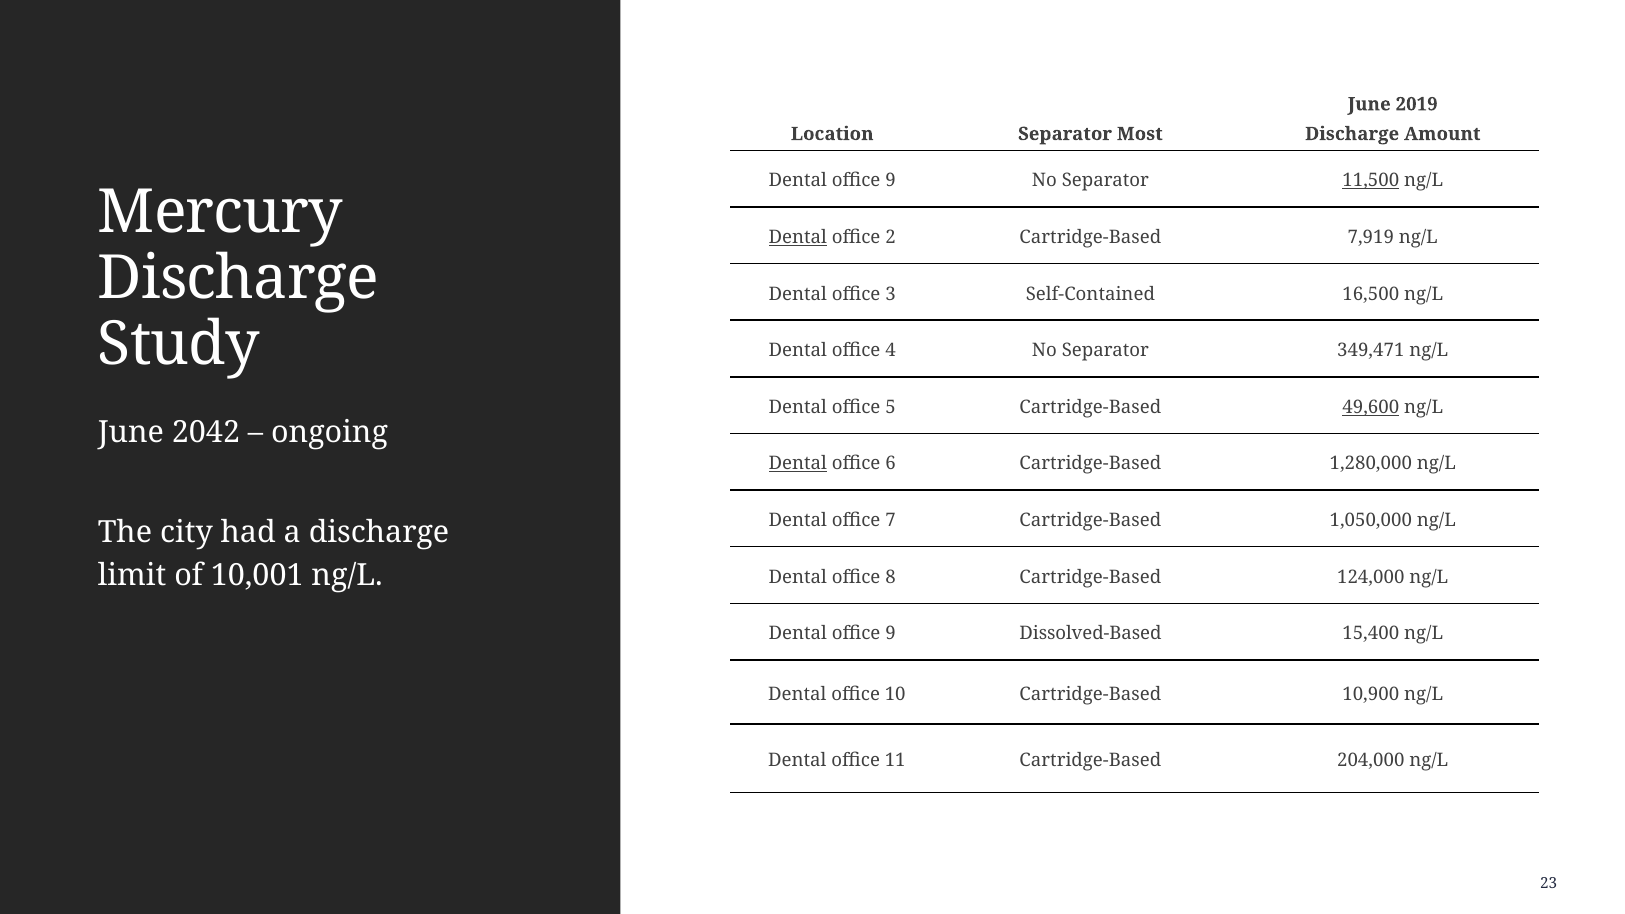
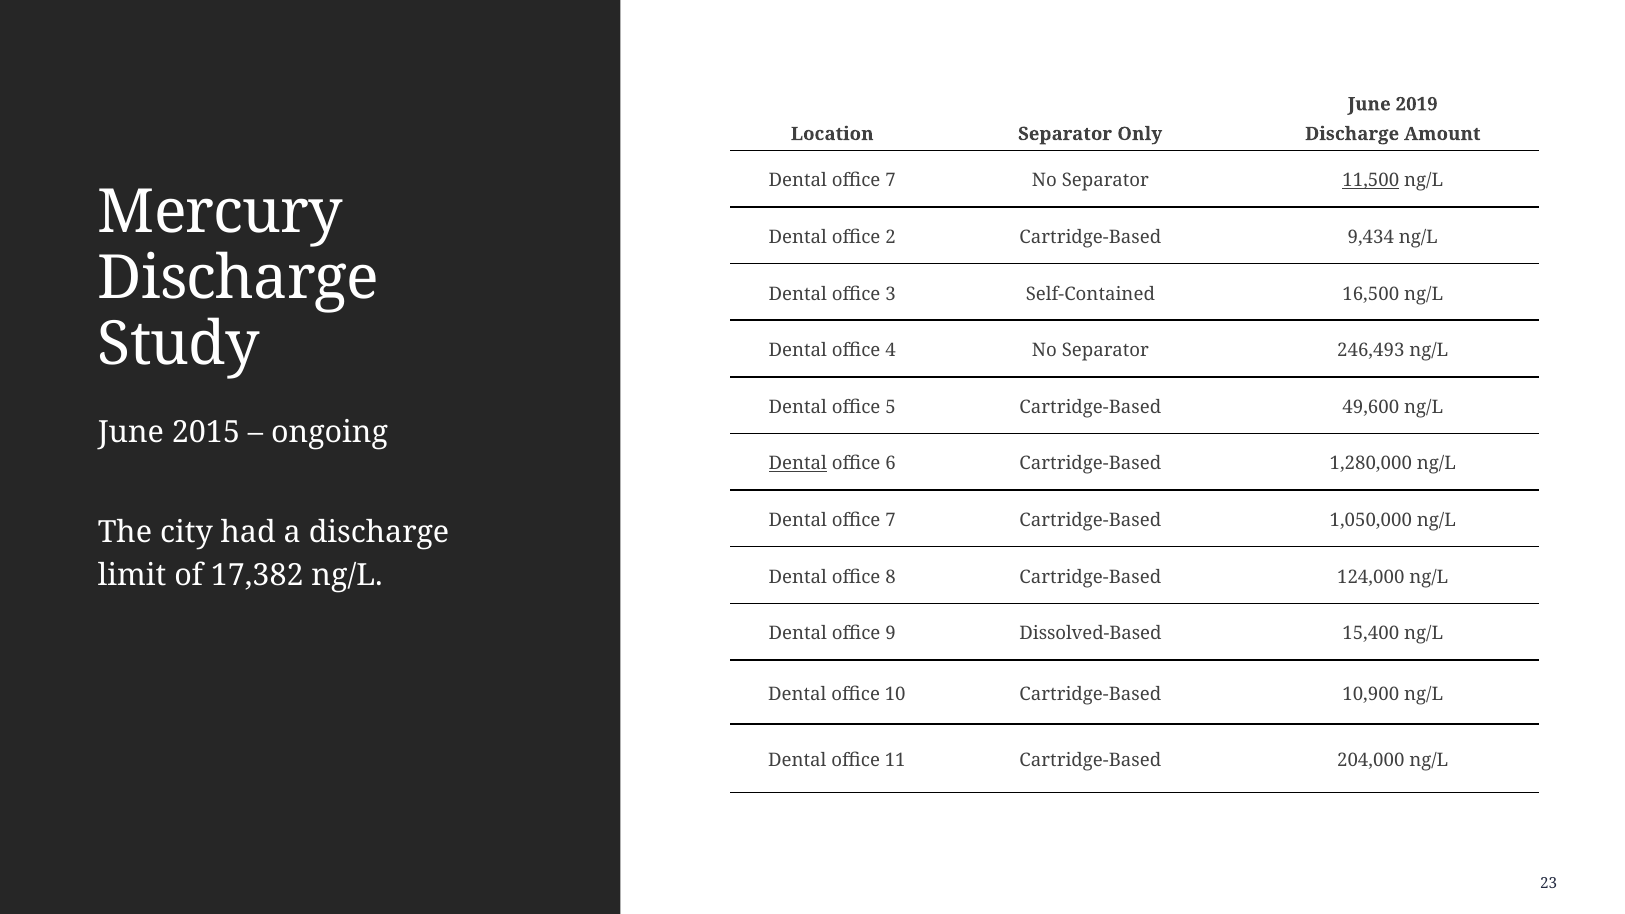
Most: Most -> Only
9 at (890, 181): 9 -> 7
Dental at (798, 237) underline: present -> none
7,919: 7,919 -> 9,434
349,471: 349,471 -> 246,493
49,600 underline: present -> none
2042: 2042 -> 2015
10,001: 10,001 -> 17,382
